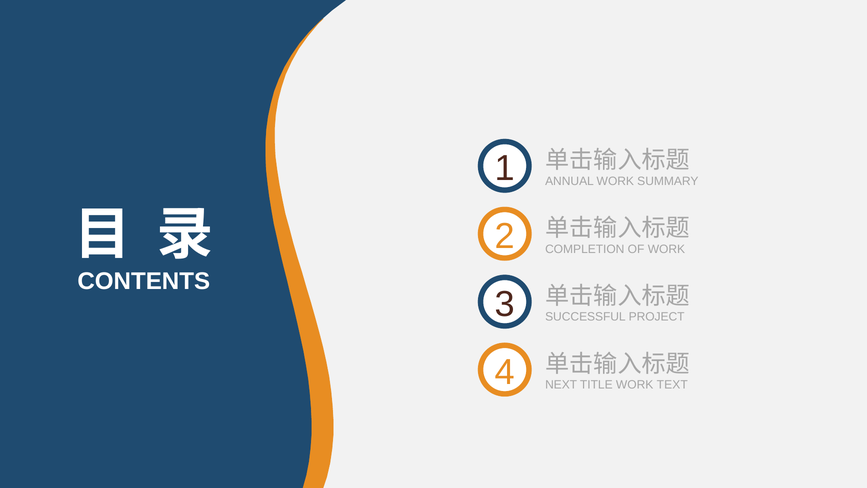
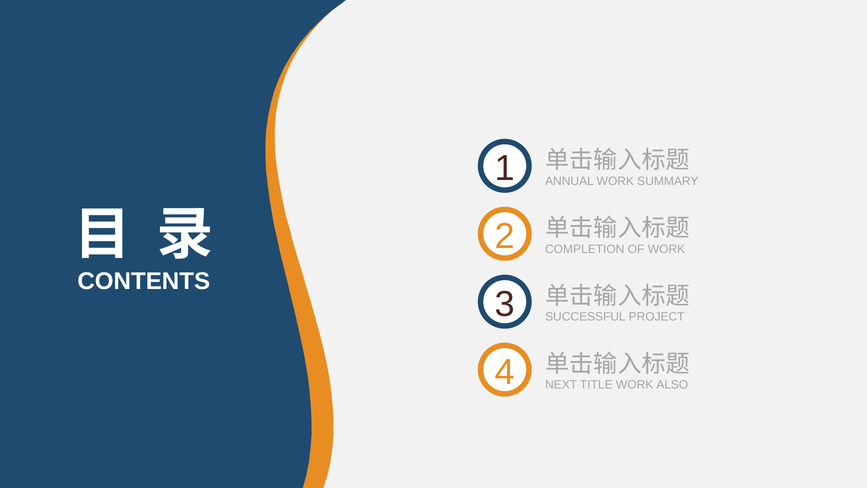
TEXT: TEXT -> ALSO
